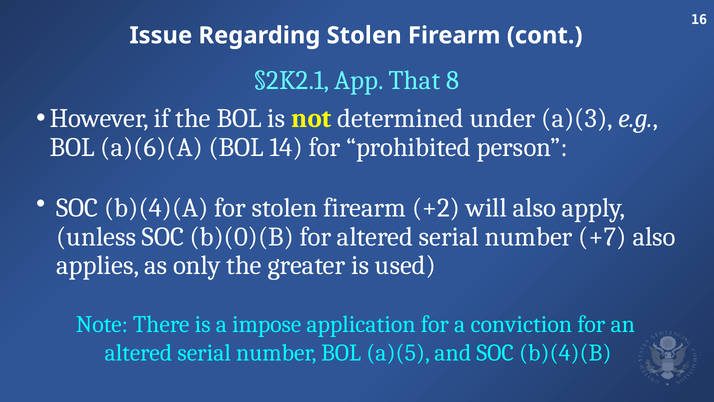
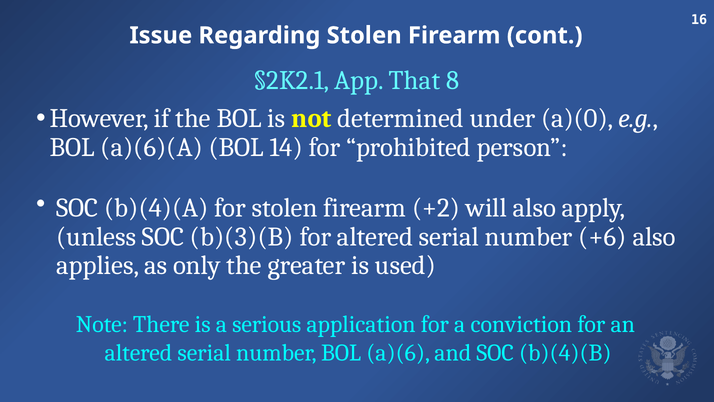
a)(3: a)(3 -> a)(0
b)(0)(B: b)(0)(B -> b)(3)(B
+7: +7 -> +6
impose: impose -> serious
a)(5: a)(5 -> a)(6
